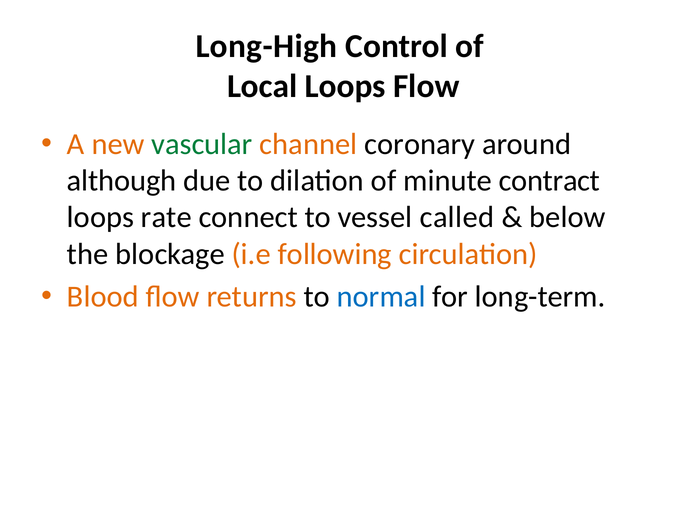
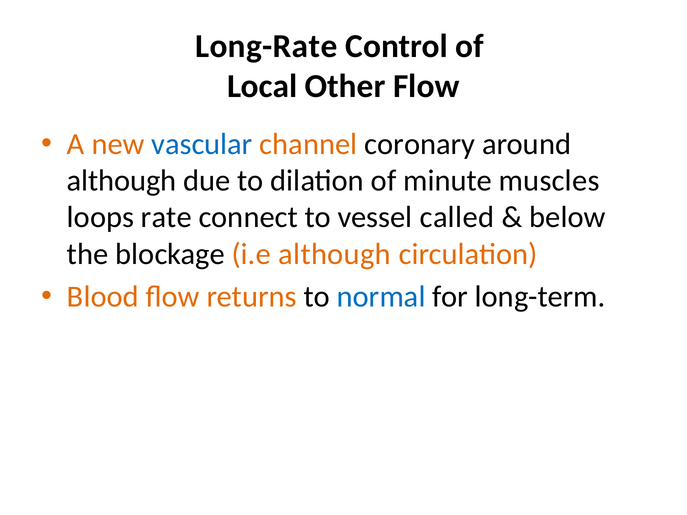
Long-High: Long-High -> Long-Rate
Local Loops: Loops -> Other
vascular colour: green -> blue
contract: contract -> muscles
i.e following: following -> although
